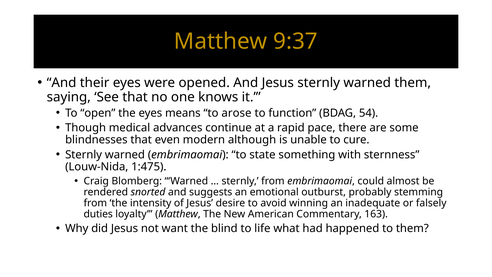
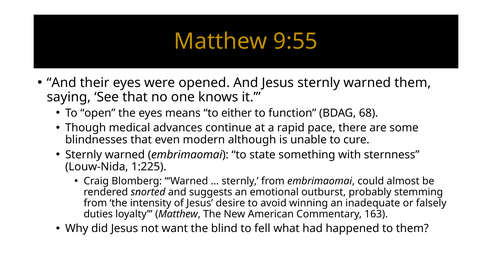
9:37: 9:37 -> 9:55
arose: arose -> either
54: 54 -> 68
1:475: 1:475 -> 1:225
life: life -> fell
